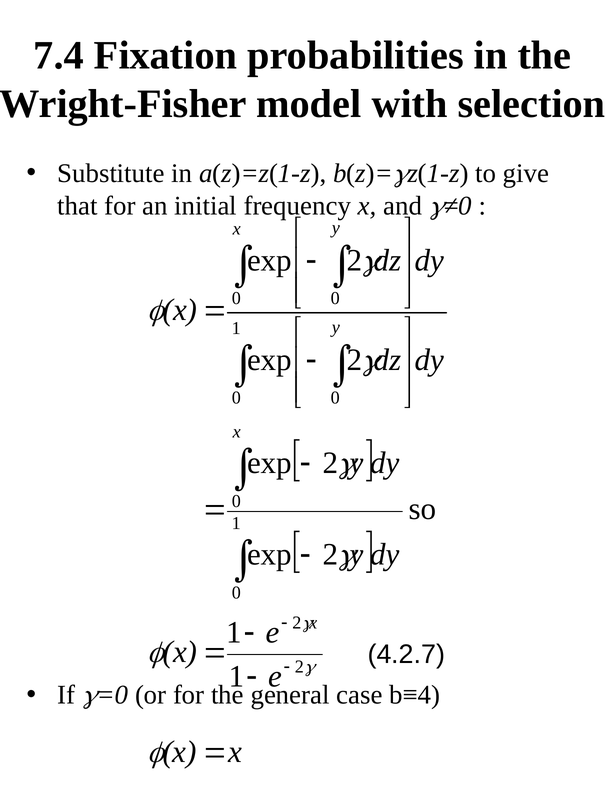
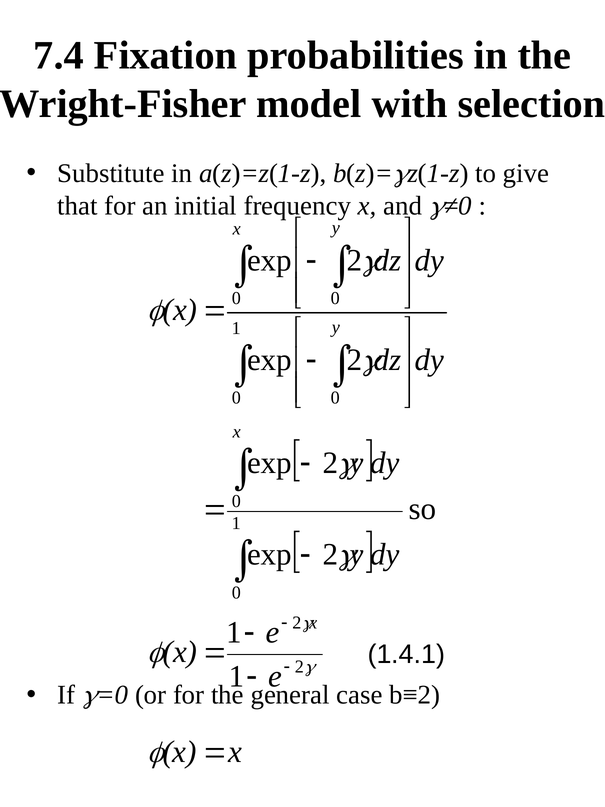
4.2.7: 4.2.7 -> 1.4.1
b≡4: b≡4 -> b≡2
